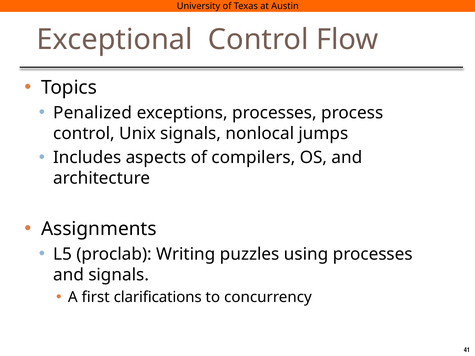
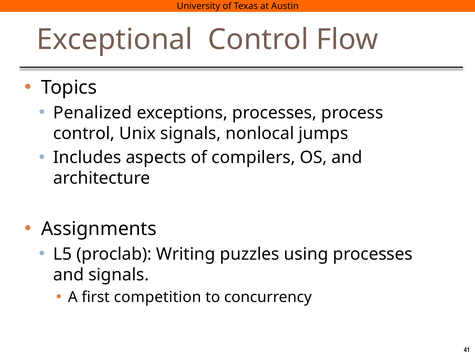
clarifications: clarifications -> competition
